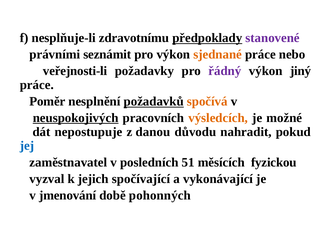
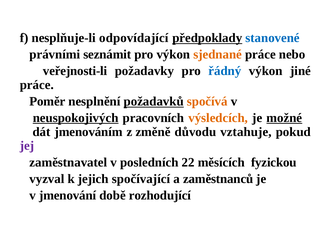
zdravotnímu: zdravotnímu -> odpovídající
stanovené colour: purple -> blue
řádný colour: purple -> blue
jiný: jiný -> jiné
možné underline: none -> present
nepostupuje: nepostupuje -> jmenováním
danou: danou -> změně
nahradit: nahradit -> vztahuje
jej colour: blue -> purple
51: 51 -> 22
vykonávající: vykonávající -> zaměstnanců
pohonných: pohonných -> rozhodující
